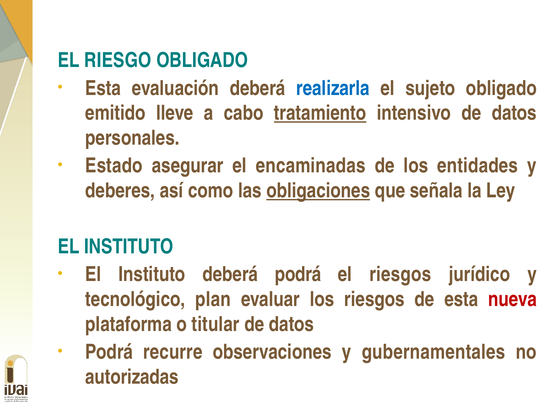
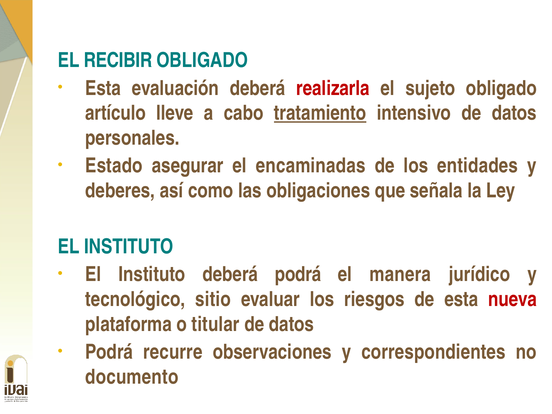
RIESGO: RIESGO -> RECIBIR
realizarla colour: blue -> red
emitido: emitido -> artículo
obligaciones underline: present -> none
el riesgos: riesgos -> manera
plan: plan -> sitio
gubernamentales: gubernamentales -> correspondientes
autorizadas: autorizadas -> documento
